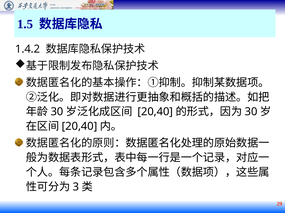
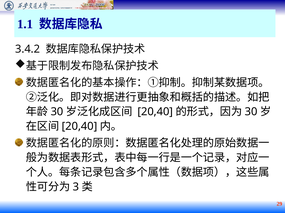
1.5: 1.5 -> 1.1
1.4.2: 1.4.2 -> 3.4.2
